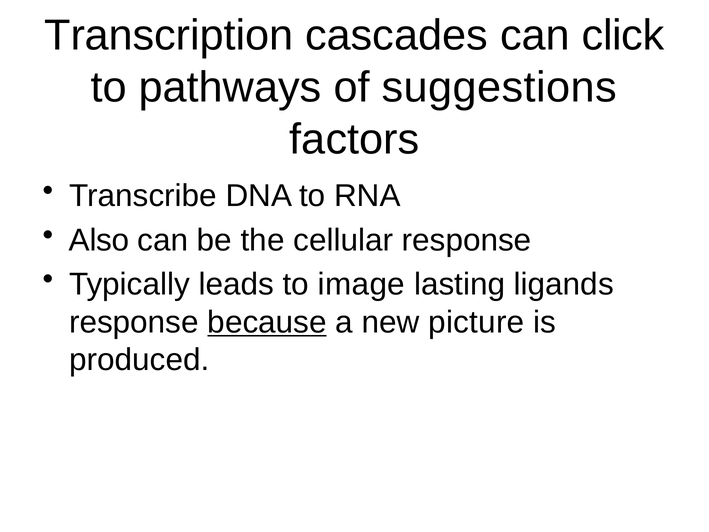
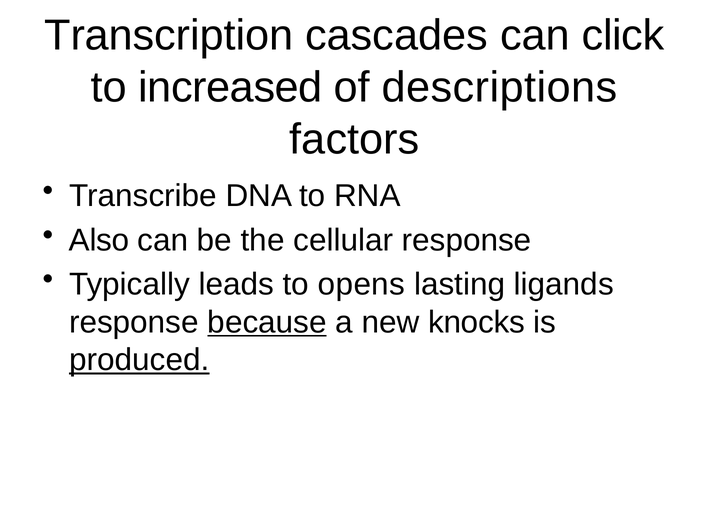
pathways: pathways -> increased
suggestions: suggestions -> descriptions
image: image -> opens
picture: picture -> knocks
produced underline: none -> present
